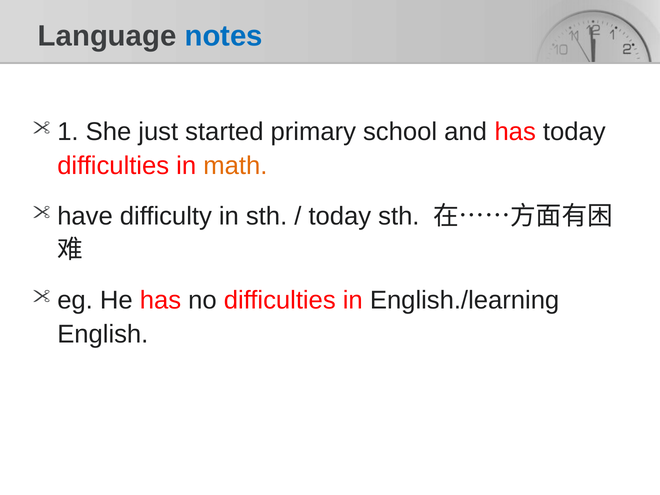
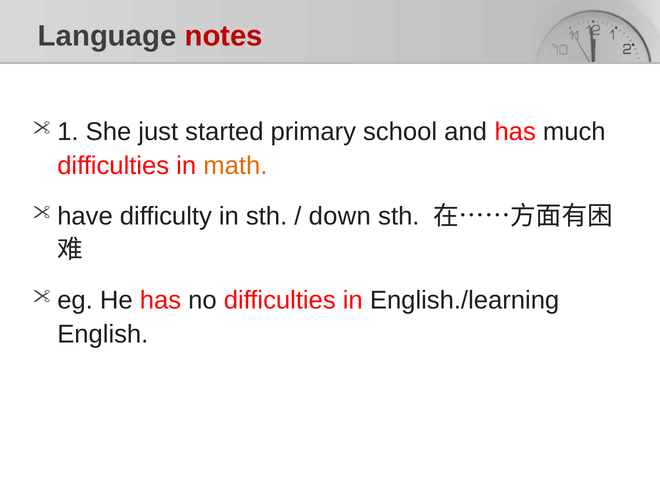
notes colour: blue -> red
has today: today -> much
today at (340, 216): today -> down
